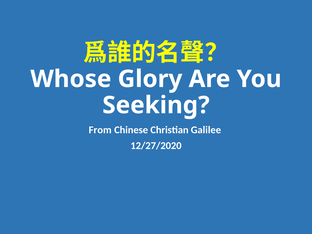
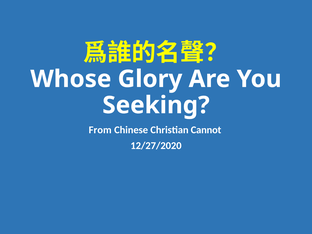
Galilee: Galilee -> Cannot
